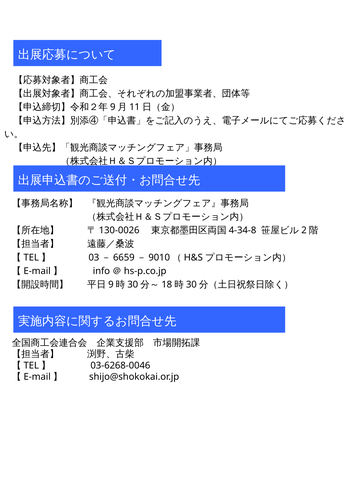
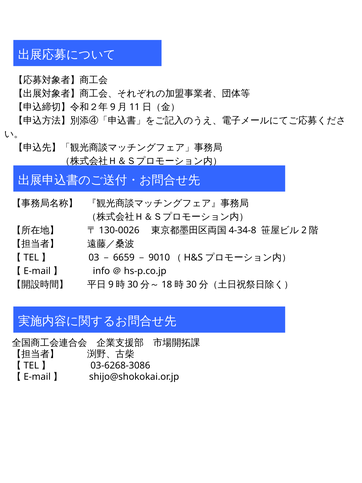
03-6268-0046: 03-6268-0046 -> 03-6268-3086
